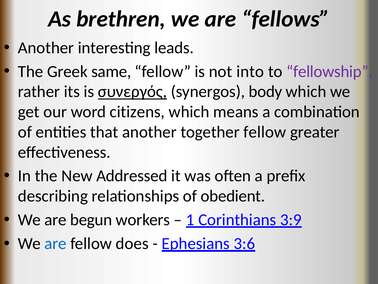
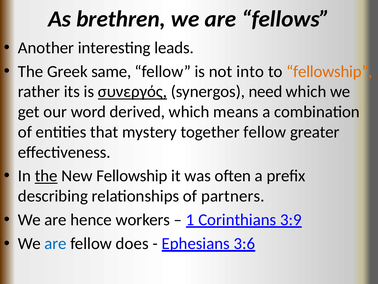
fellowship at (329, 71) colour: purple -> orange
body: body -> need
citizens: citizens -> derived
that another: another -> mystery
the at (46, 176) underline: none -> present
New Addressed: Addressed -> Fellowship
obedient: obedient -> partners
begun: begun -> hence
